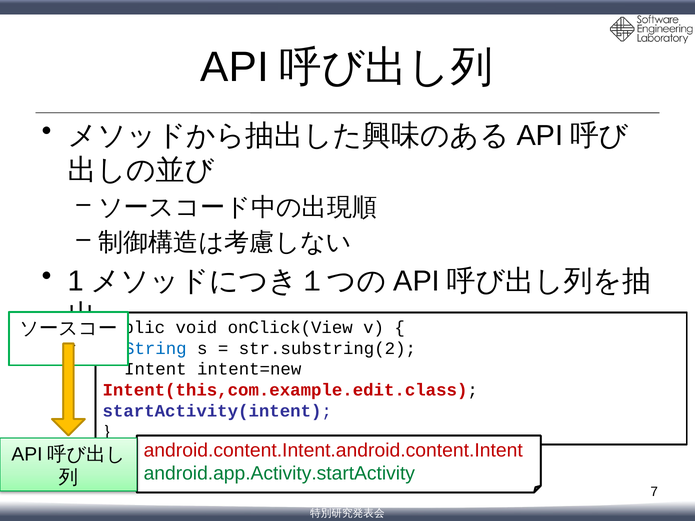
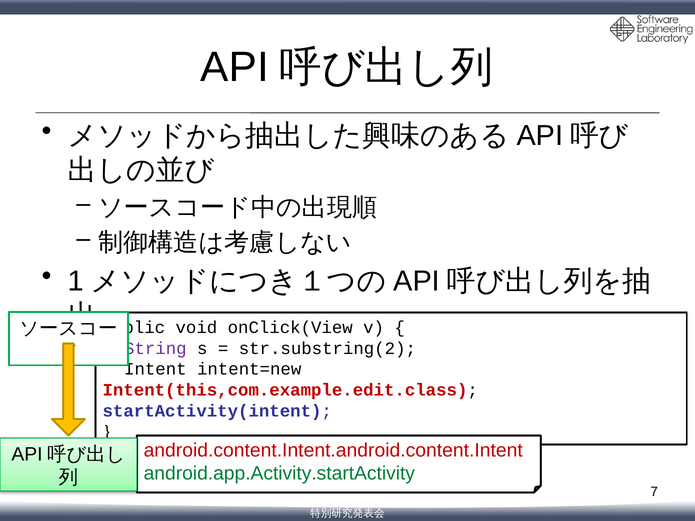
String colour: blue -> purple
